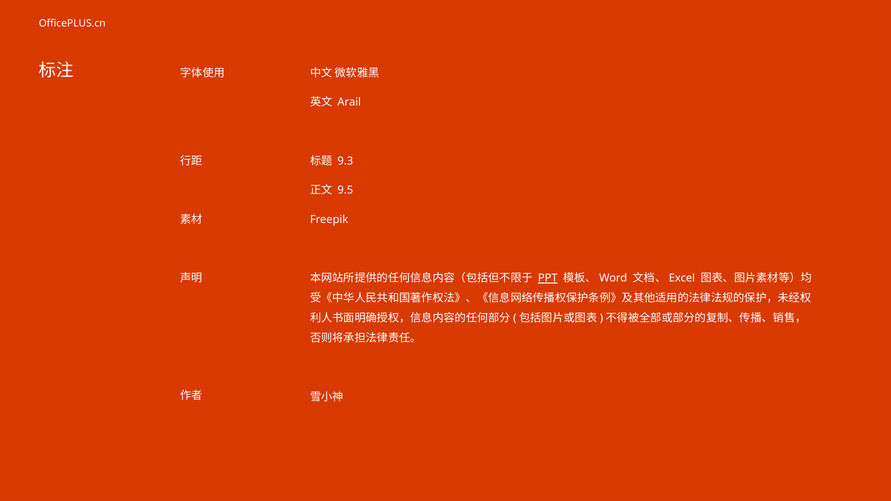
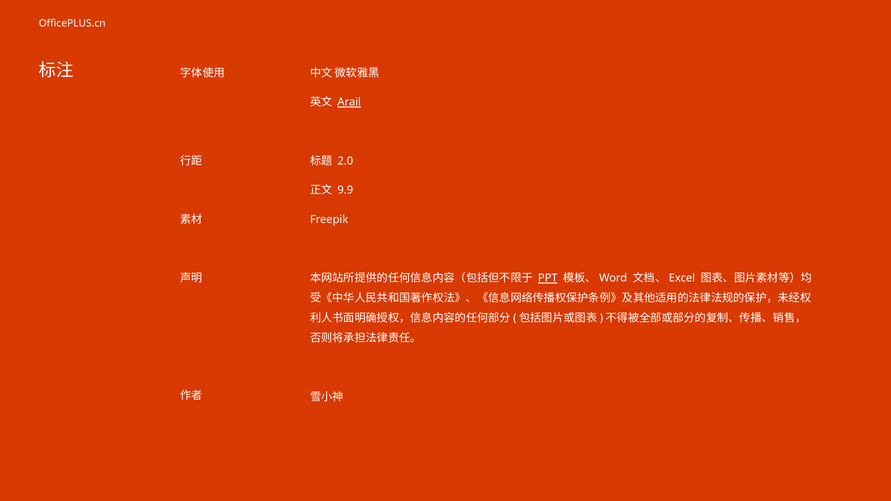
Arail underline: none -> present
9.3: 9.3 -> 2.0
9.5: 9.5 -> 9.9
